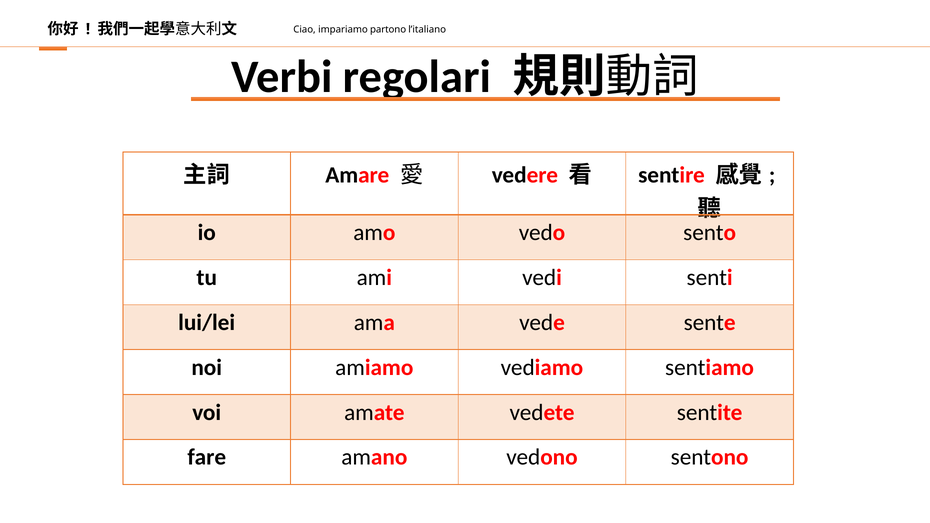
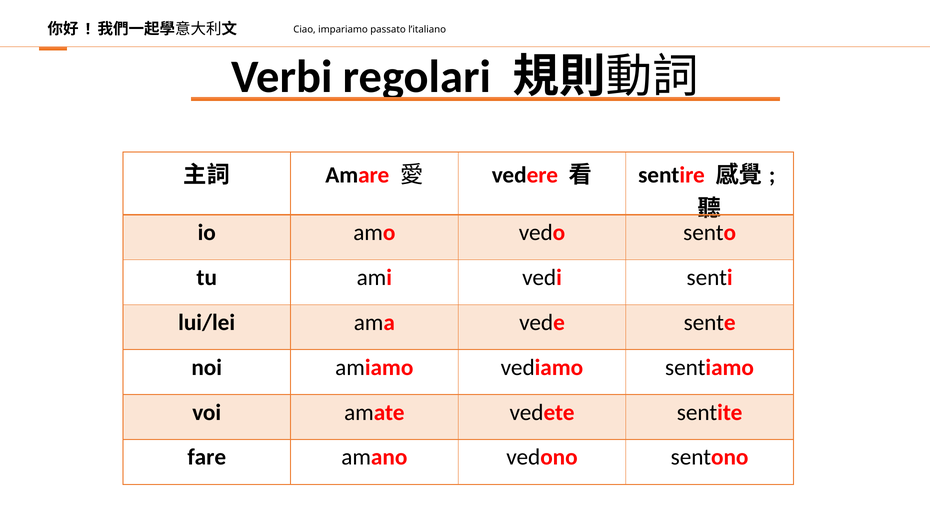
partono: partono -> passato
